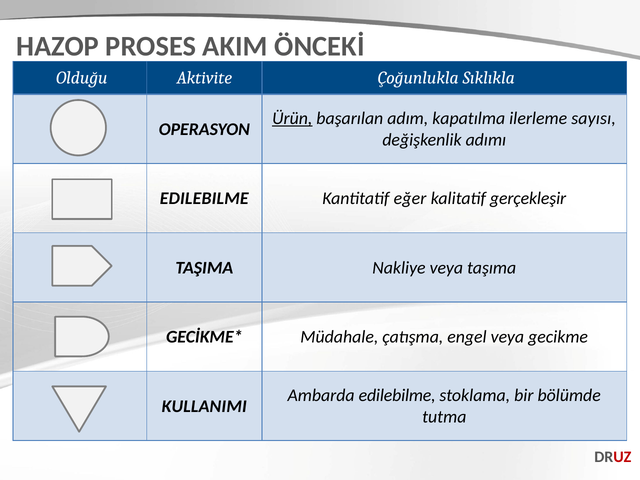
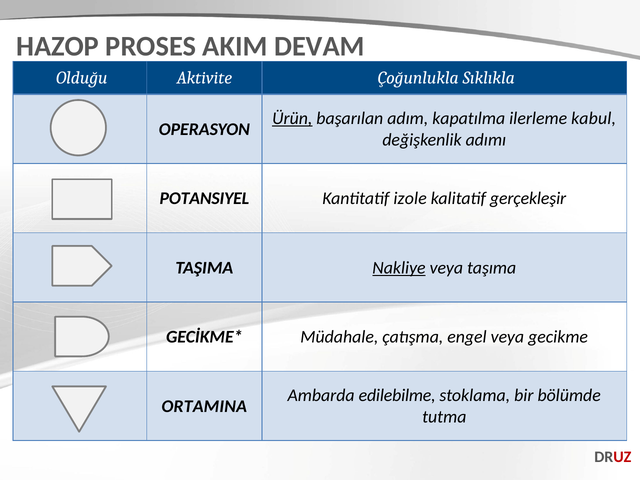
ÖNCEKİ: ÖNCEKİ -> DEVAM
sayısı: sayısı -> kabul
EDILEBILME at (204, 198): EDILEBILME -> POTANSIYEL
eğer: eğer -> izole
Nakliye underline: none -> present
KULLANIMI: KULLANIMI -> ORTAMINA
